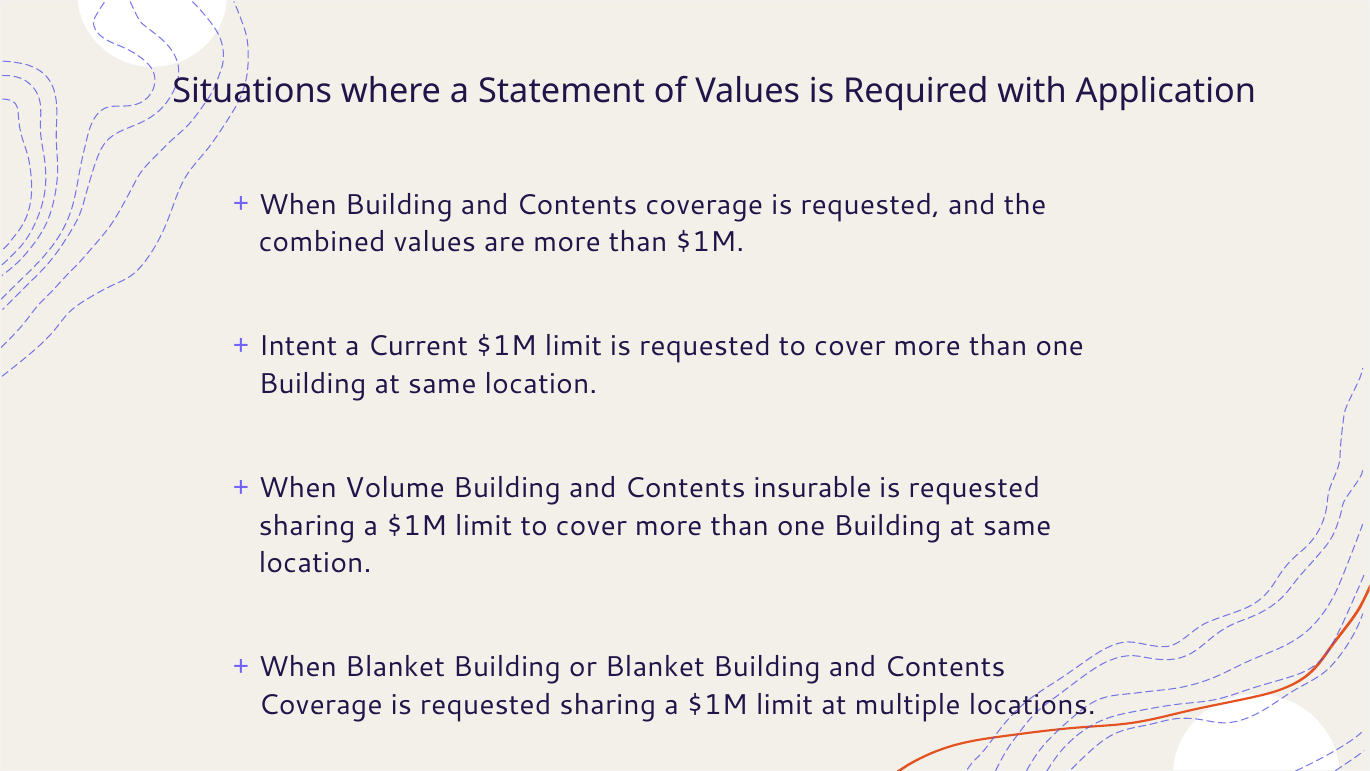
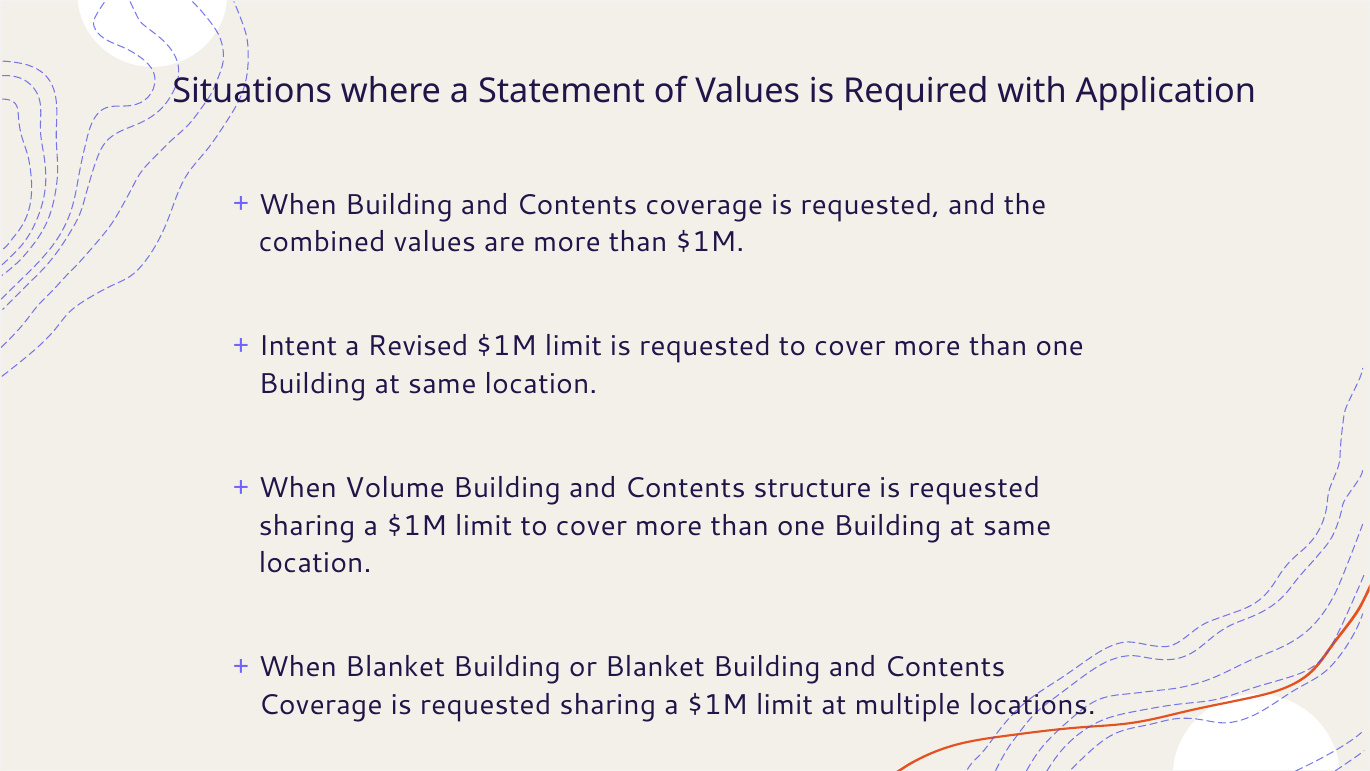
Current: Current -> Revised
insurable: insurable -> structure
